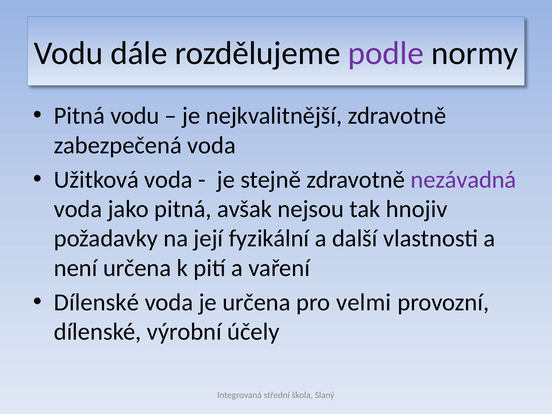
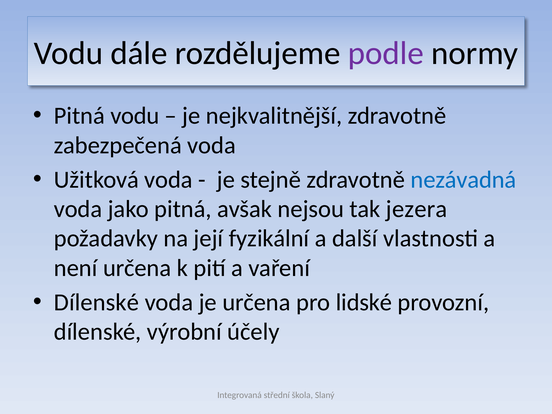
nezávadná colour: purple -> blue
hnojiv: hnojiv -> jezera
velmi: velmi -> lidské
